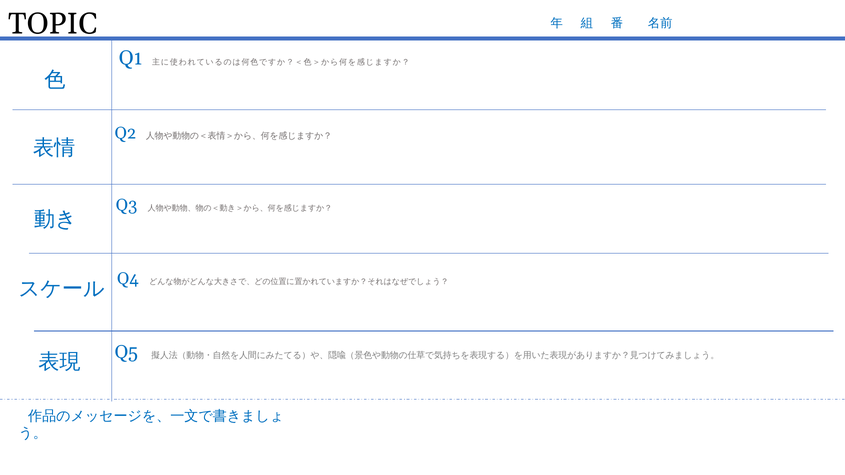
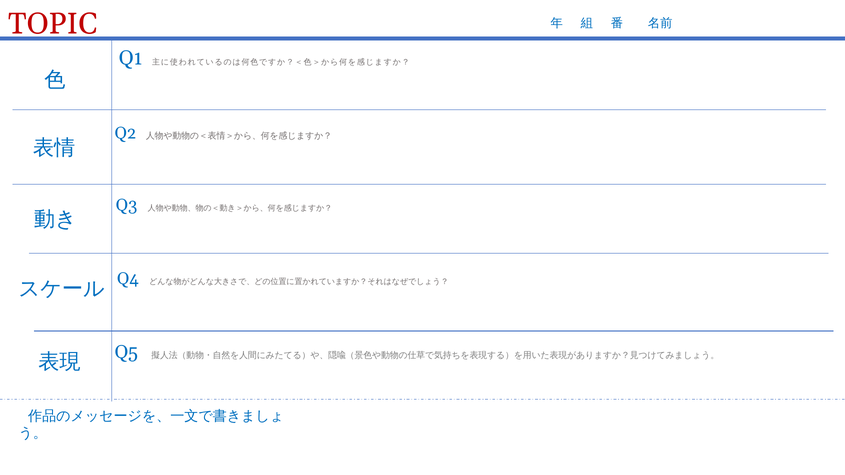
TOPIC colour: black -> red
